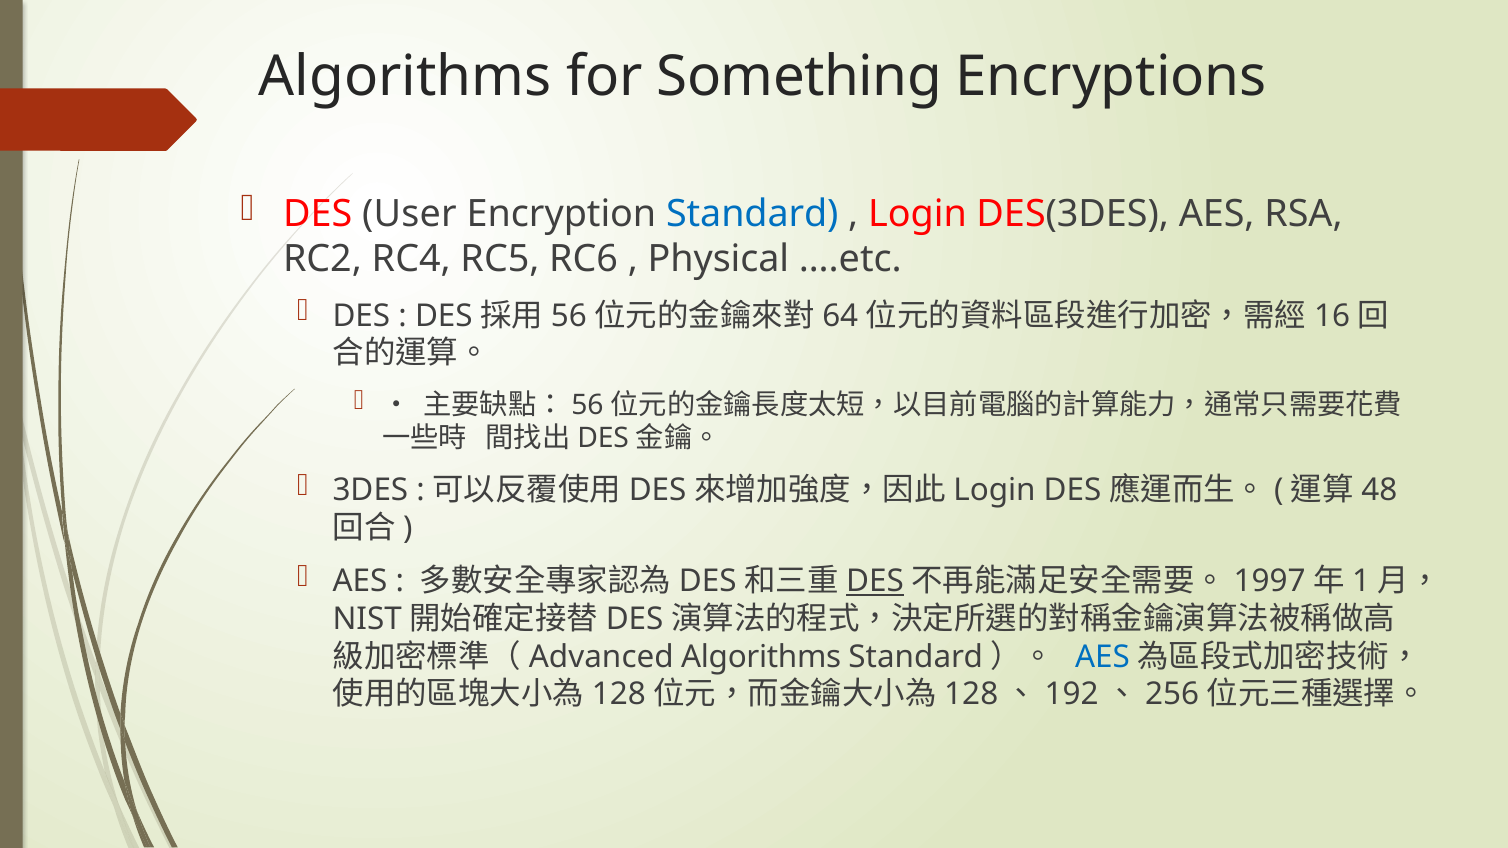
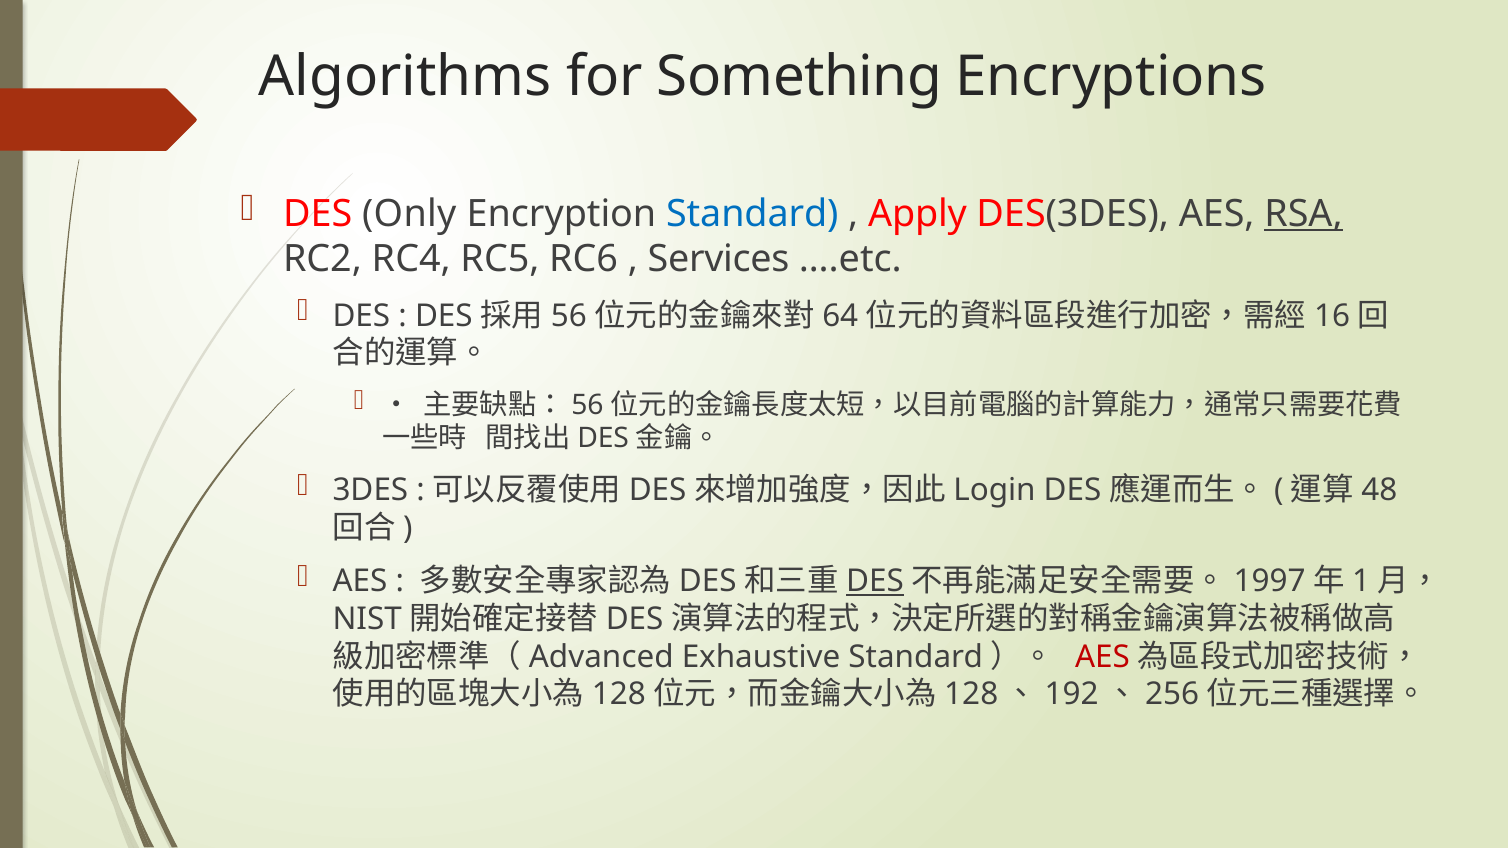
User: User -> Only
Login at (918, 214): Login -> Apply
RSA underline: none -> present
Physical: Physical -> Services
Algorithms at (761, 657): Algorithms -> Exhaustive
AES at (1102, 657) colour: blue -> red
